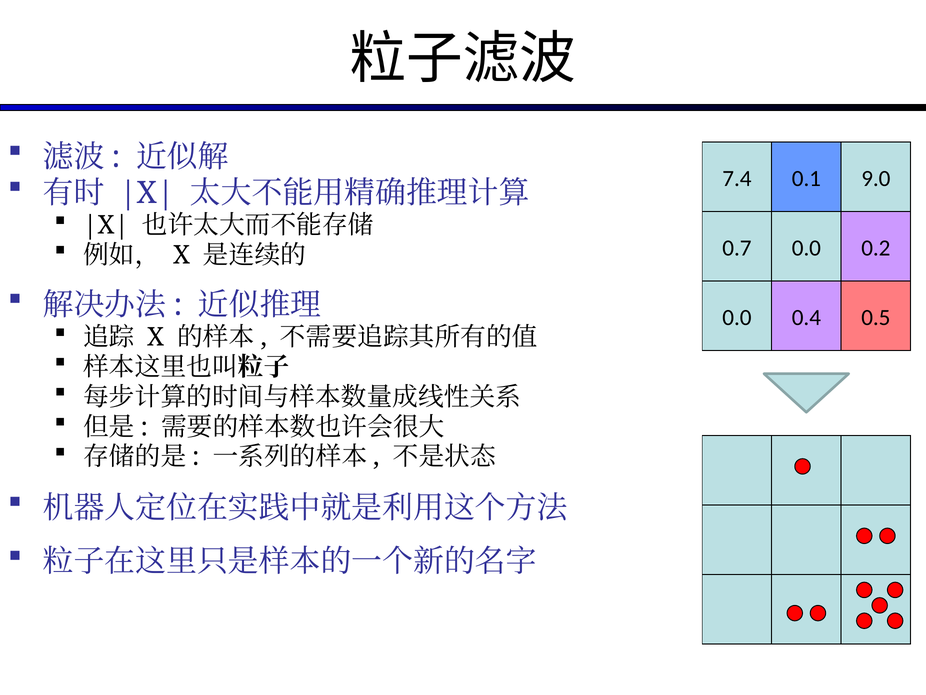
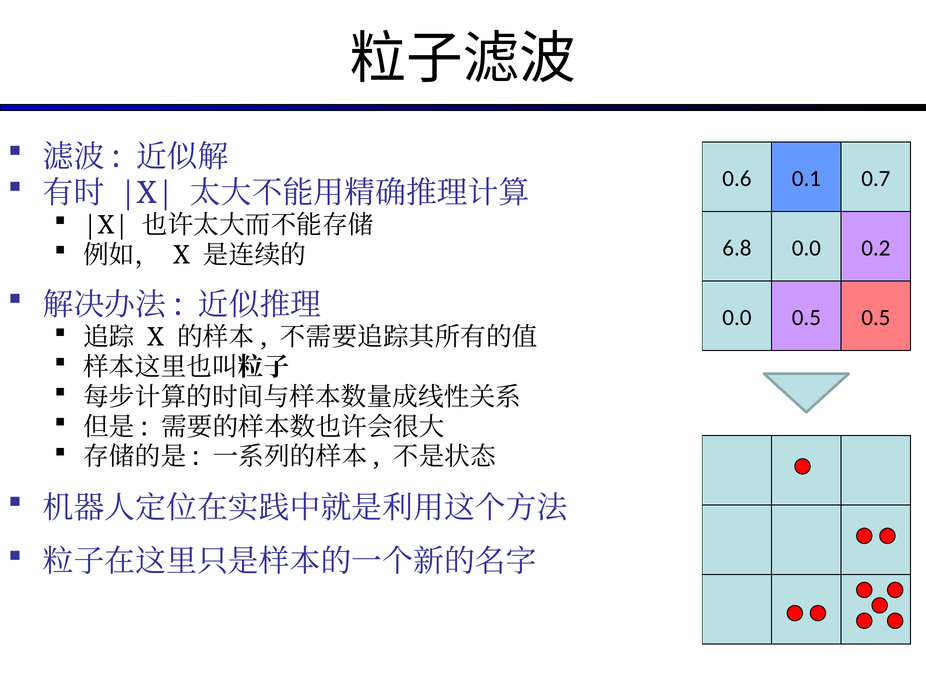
7.4: 7.4 -> 0.6
9.0: 9.0 -> 0.7
0.7: 0.7 -> 6.8
0.0 0.4: 0.4 -> 0.5
